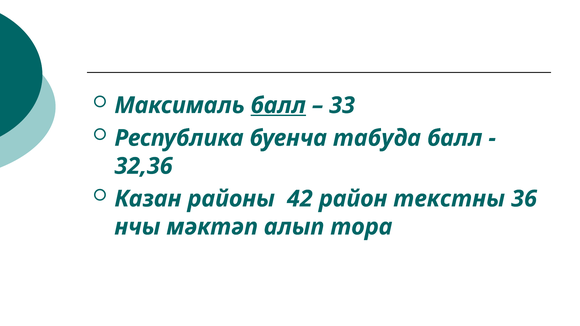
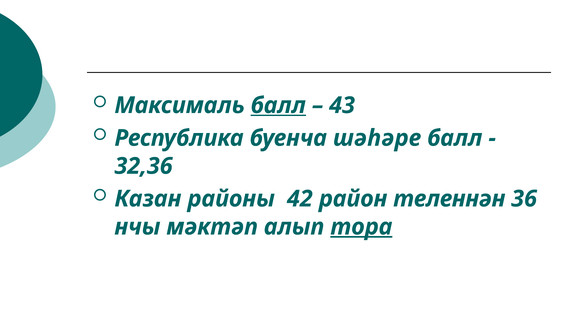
33: 33 -> 43
табуда: табуда -> шәһәре
текстны: текстны -> теленнән
тора underline: none -> present
